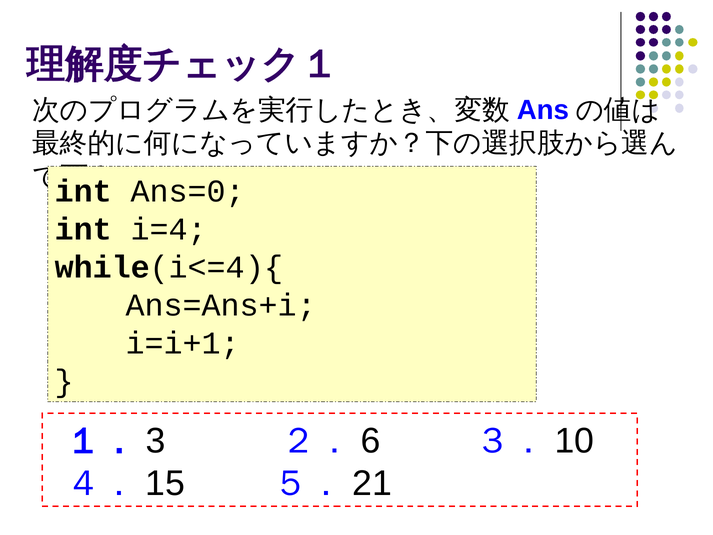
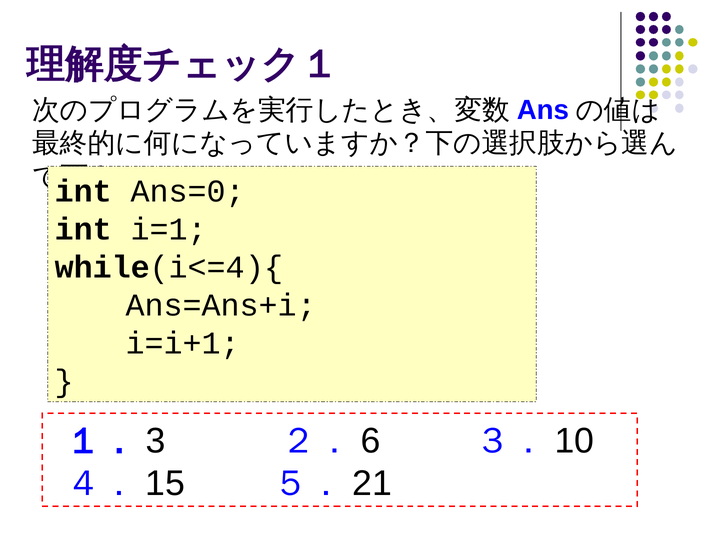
i=4: i=4 -> i=1
